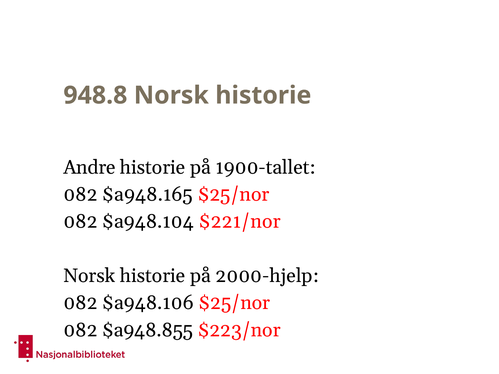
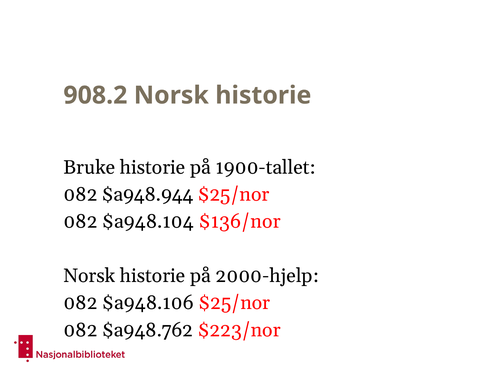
948.8: 948.8 -> 908.2
Andre: Andre -> Bruke
$a948.165: $a948.165 -> $a948.944
$221/nor: $221/nor -> $136/nor
$a948.855: $a948.855 -> $a948.762
